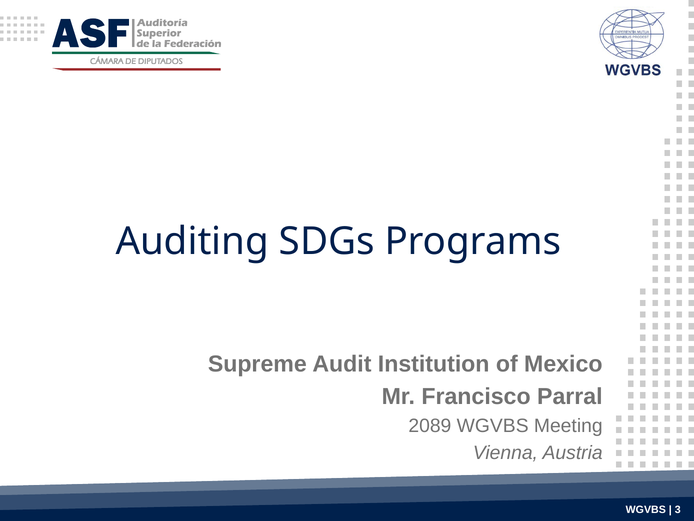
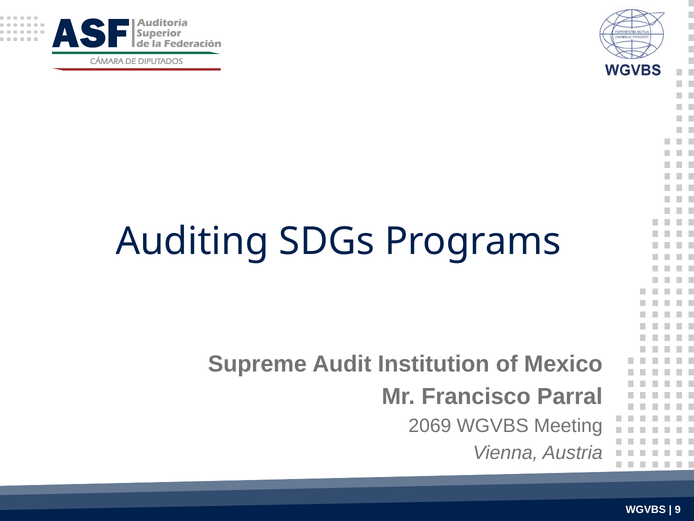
2089: 2089 -> 2069
3: 3 -> 9
